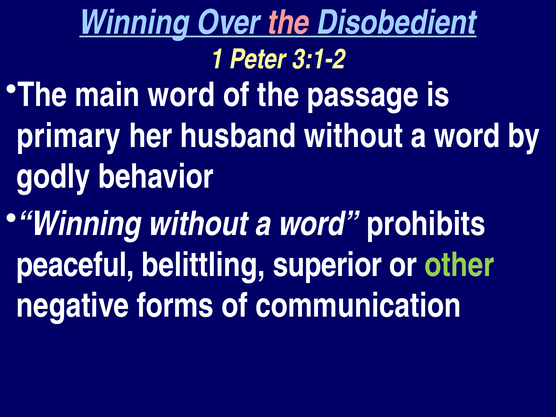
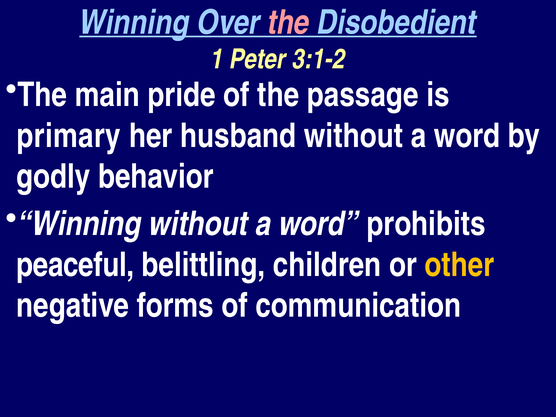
main word: word -> pride
superior: superior -> children
other colour: light green -> yellow
